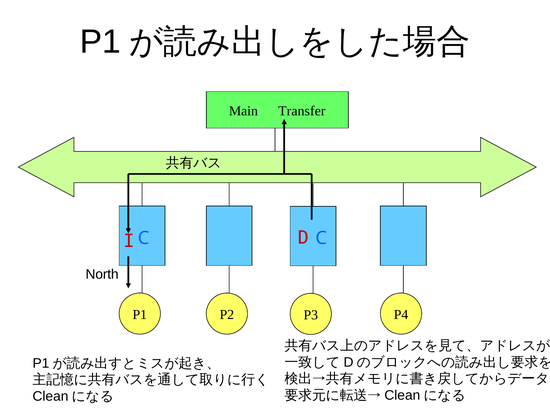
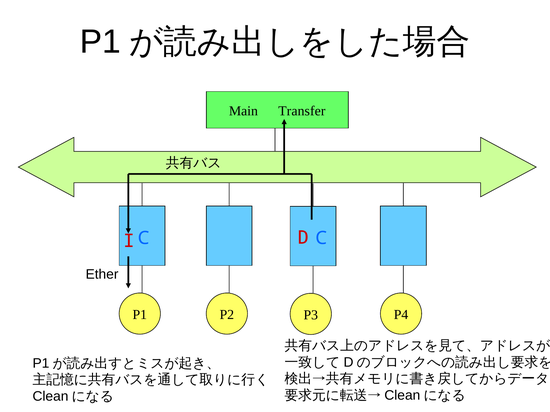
North: North -> Ether
